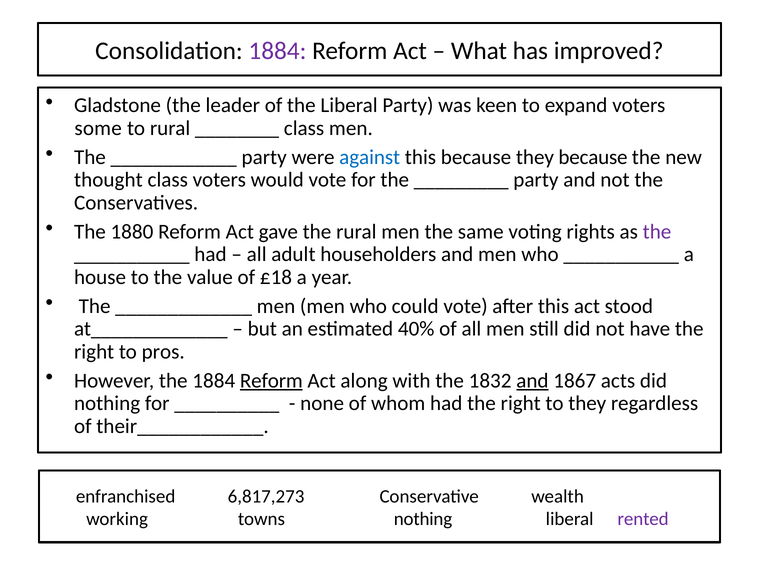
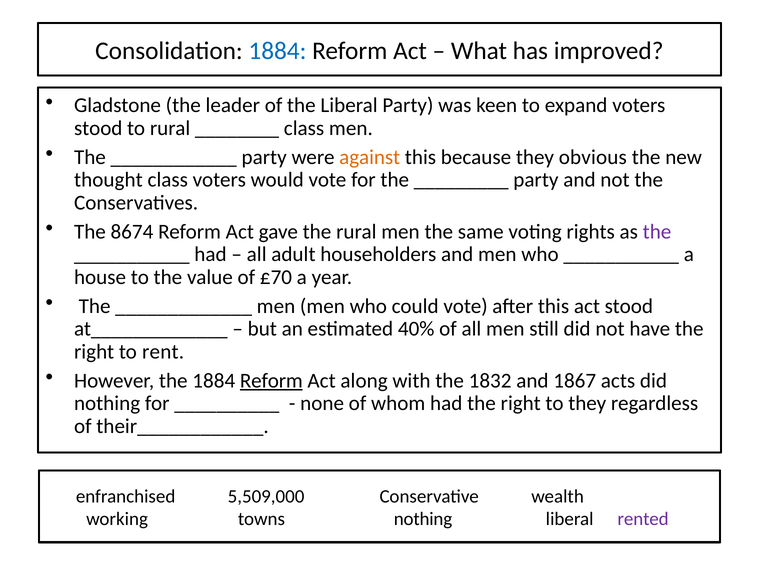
1884 at (277, 51) colour: purple -> blue
some at (98, 128): some -> stood
against colour: blue -> orange
they because: because -> obvious
1880: 1880 -> 8674
£18: £18 -> £70
pros: pros -> rent
and at (532, 380) underline: present -> none
6,817,273: 6,817,273 -> 5,509,000
